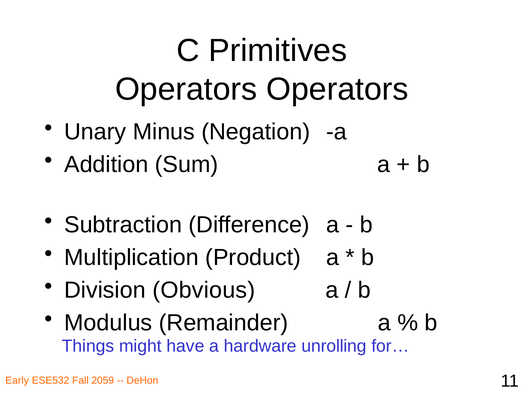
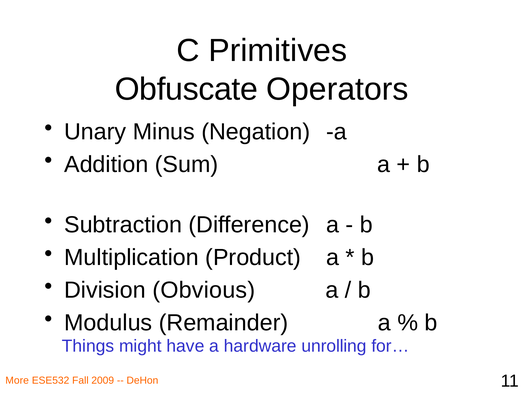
Operators at (186, 89): Operators -> Obfuscate
Early: Early -> More
2059: 2059 -> 2009
